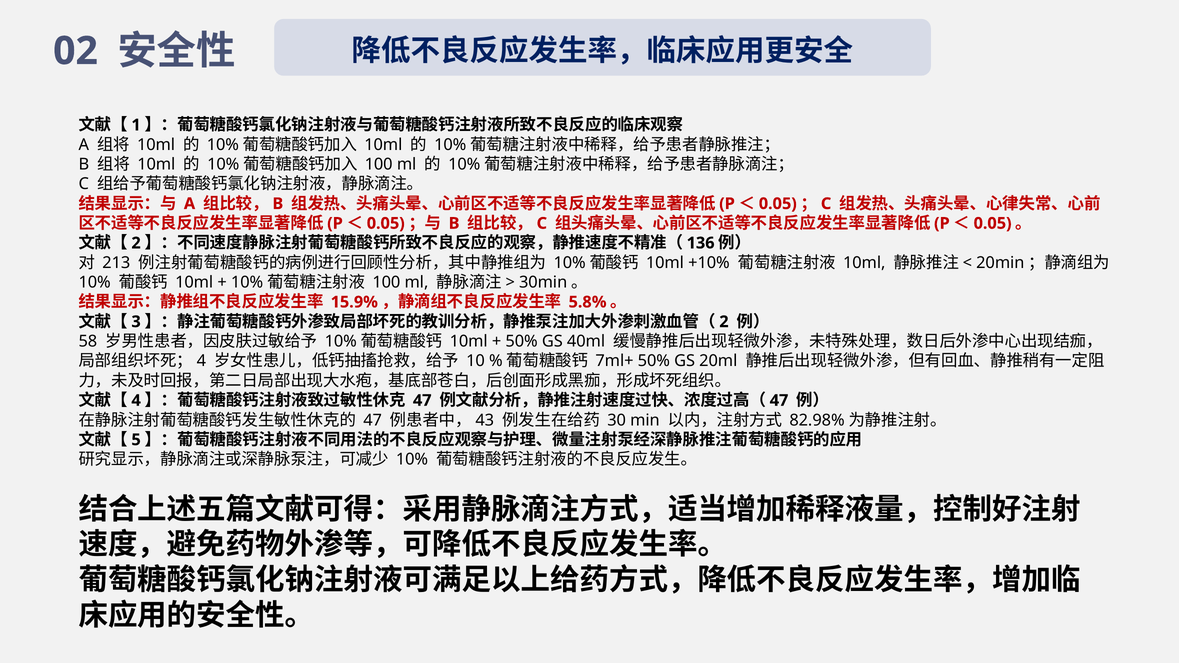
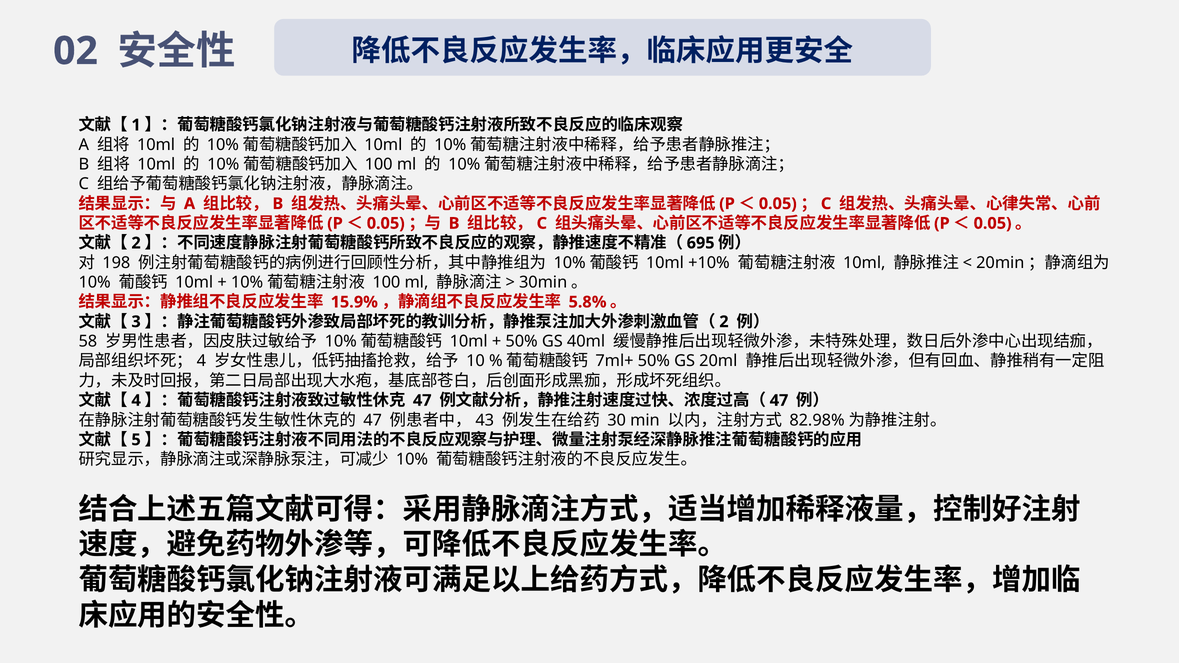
136: 136 -> 695
213: 213 -> 198
